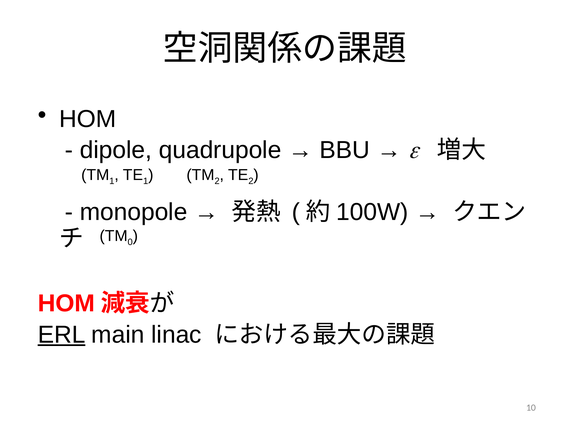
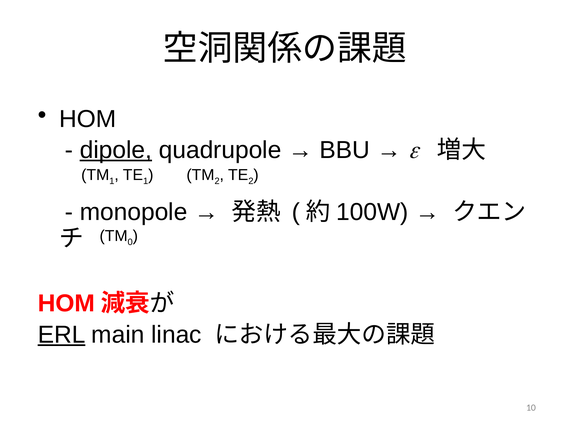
dipole underline: none -> present
